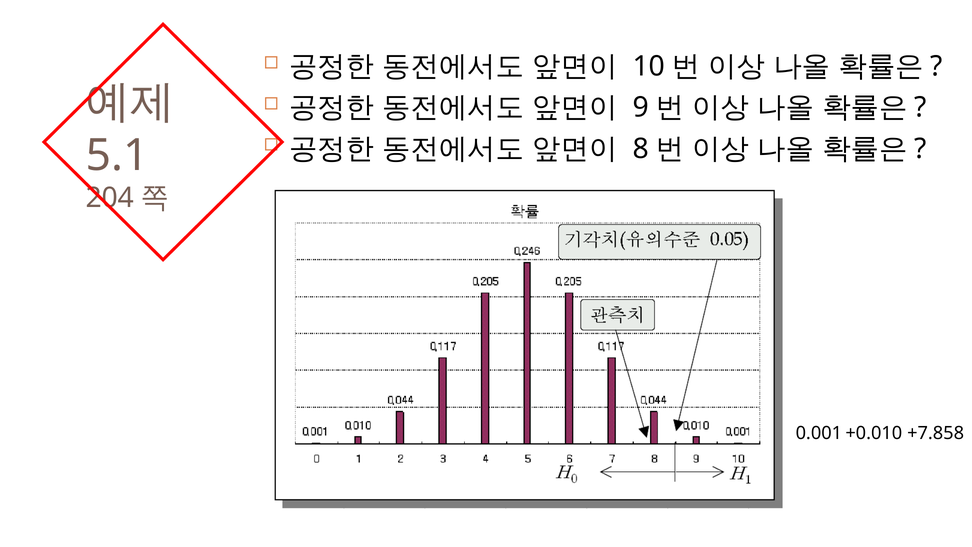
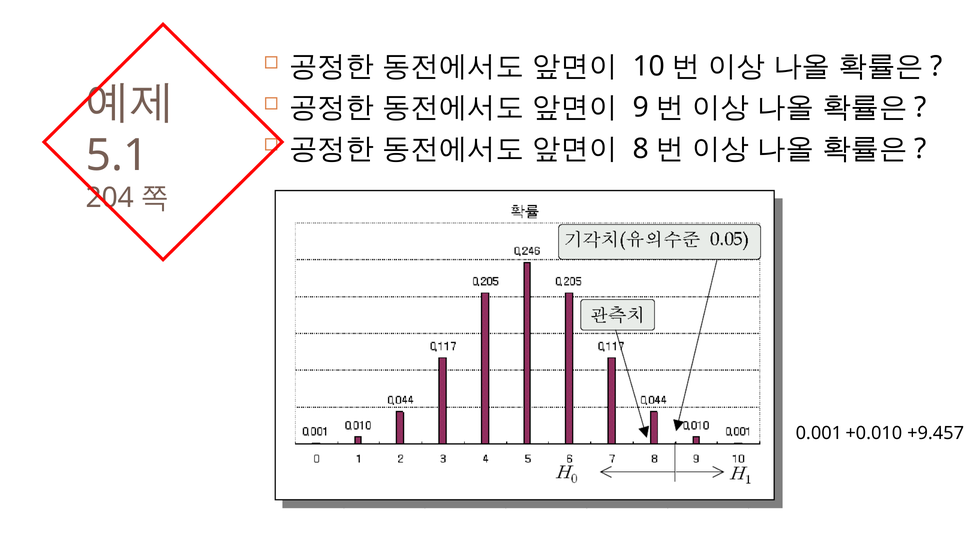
+7.858: +7.858 -> +9.457
